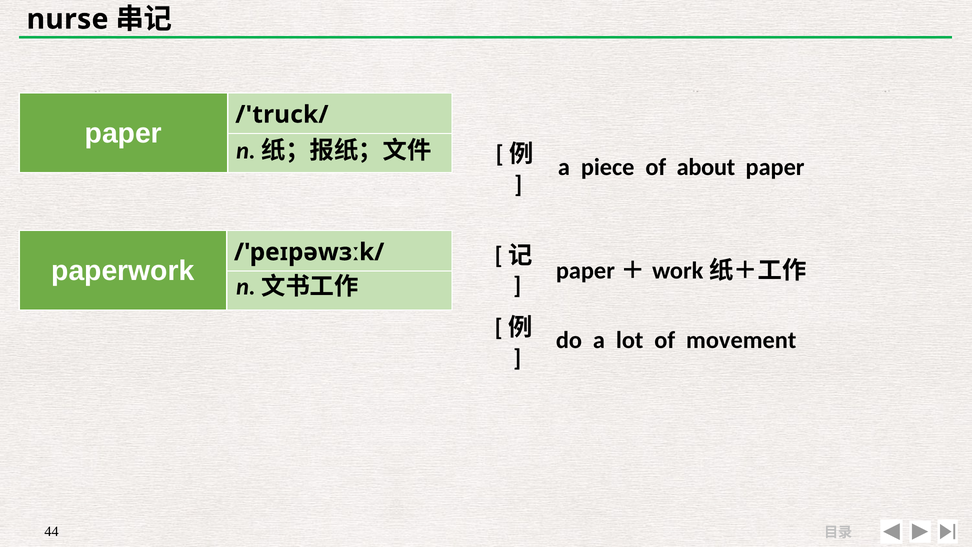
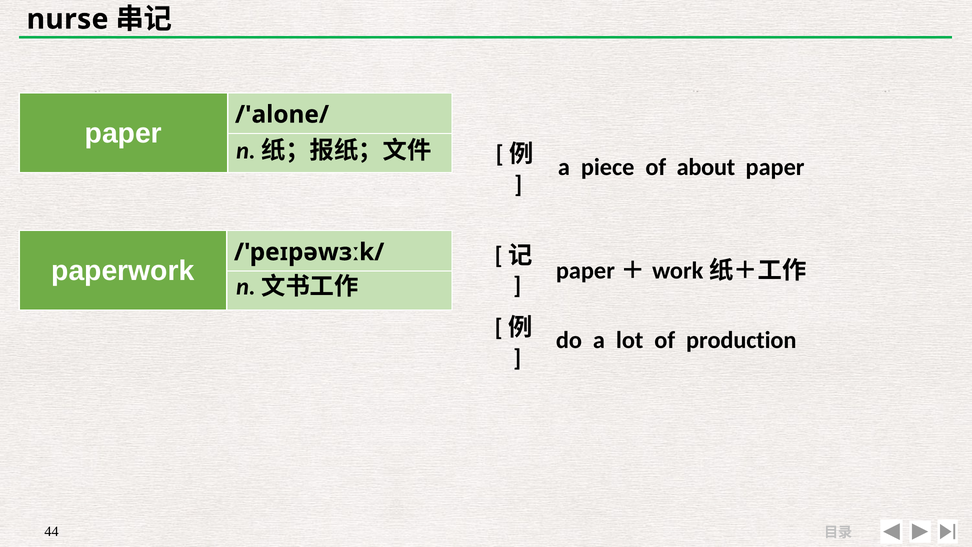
/'truck/: /'truck/ -> /'alone/
movement: movement -> production
